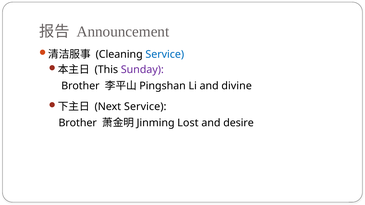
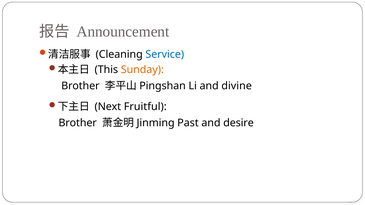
Sunday colour: purple -> orange
Next Service: Service -> Fruitful
Lost: Lost -> Past
